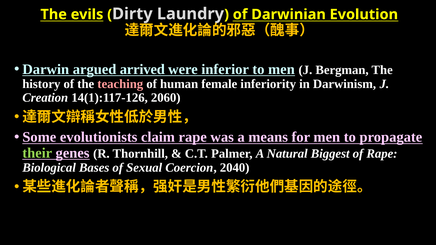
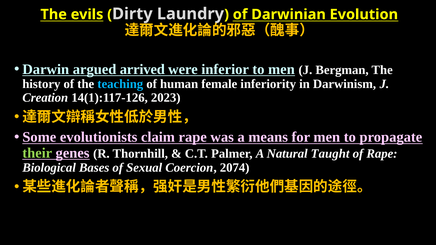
teaching colour: pink -> light blue
2060: 2060 -> 2023
Biggest: Biggest -> Taught
2040: 2040 -> 2074
